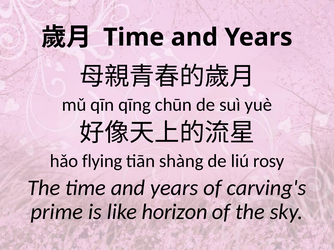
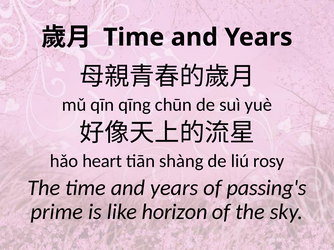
flying: flying -> heart
carving's: carving's -> passing's
